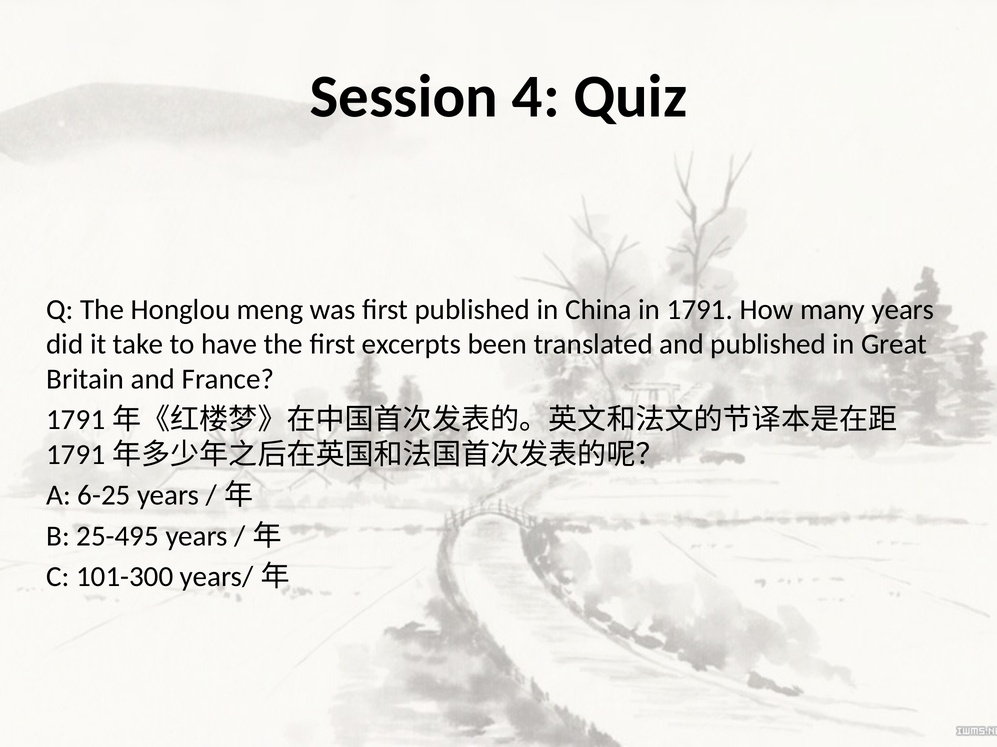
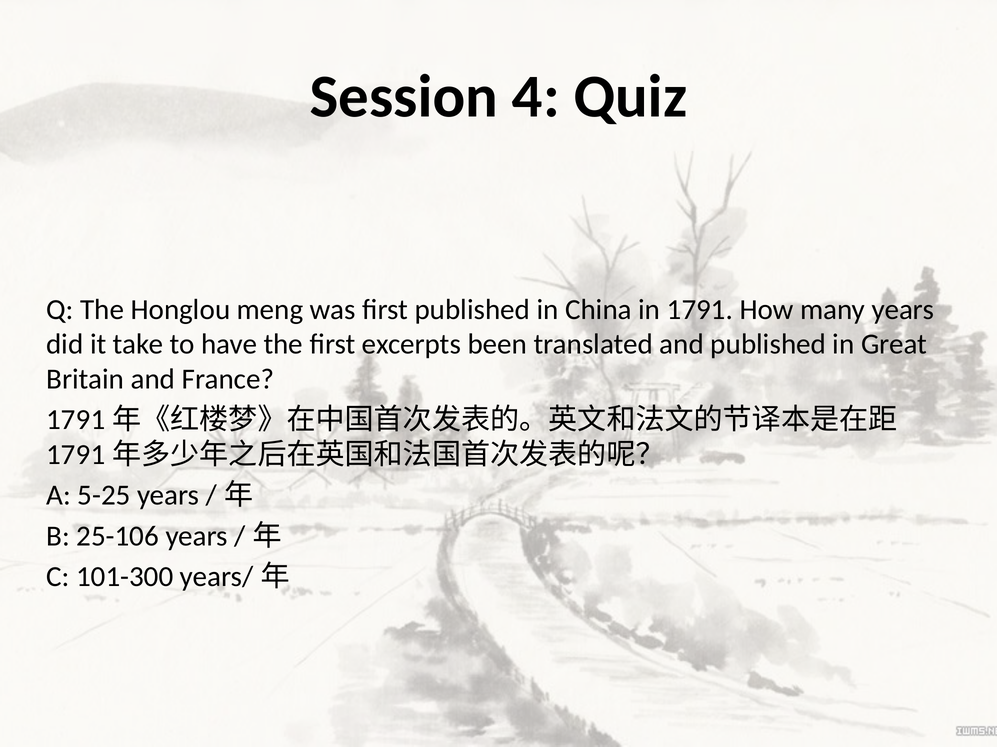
6-25: 6-25 -> 5-25
25-495: 25-495 -> 25-106
